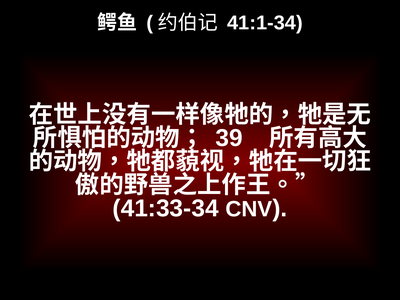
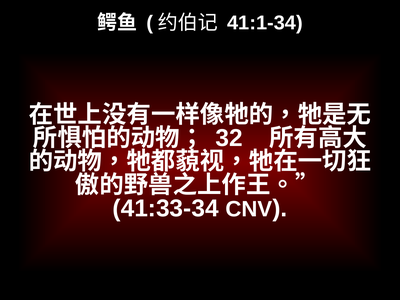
39: 39 -> 32
